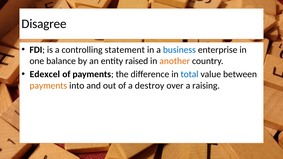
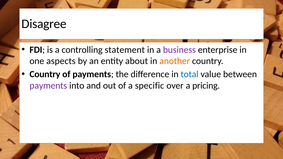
business colour: blue -> purple
balance: balance -> aspects
raised: raised -> about
Edexcel at (45, 74): Edexcel -> Country
payments at (48, 86) colour: orange -> purple
destroy: destroy -> specific
raising: raising -> pricing
